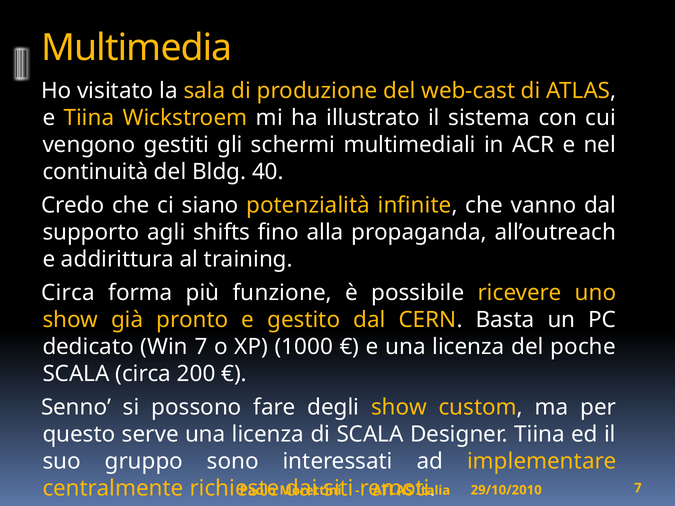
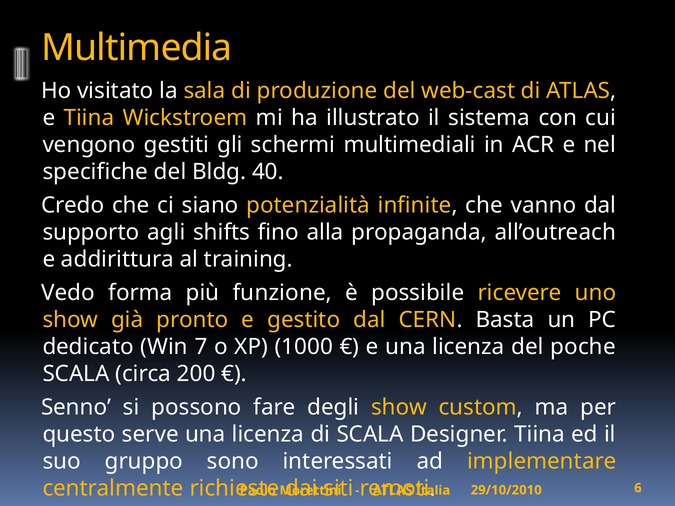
continuità: continuità -> specifiche
Circa at (68, 293): Circa -> Vedo
7 at (638, 488): 7 -> 6
